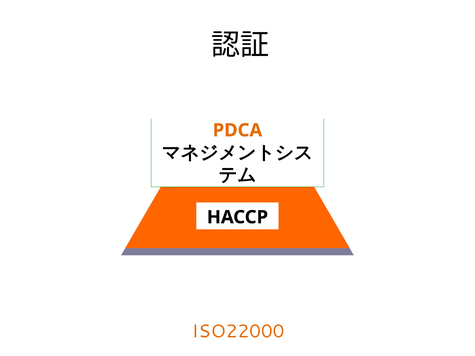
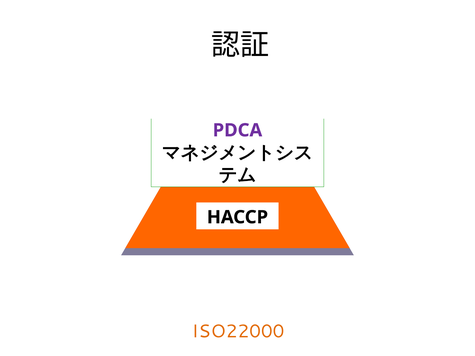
PDCA colour: orange -> purple
